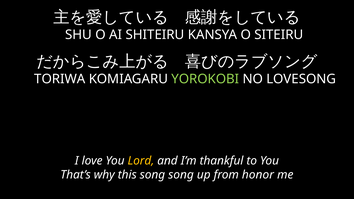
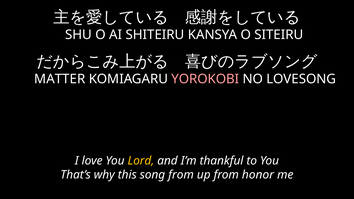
TORIWA: TORIWA -> MATTER
YOROKOBI colour: light green -> pink
song song: song -> from
